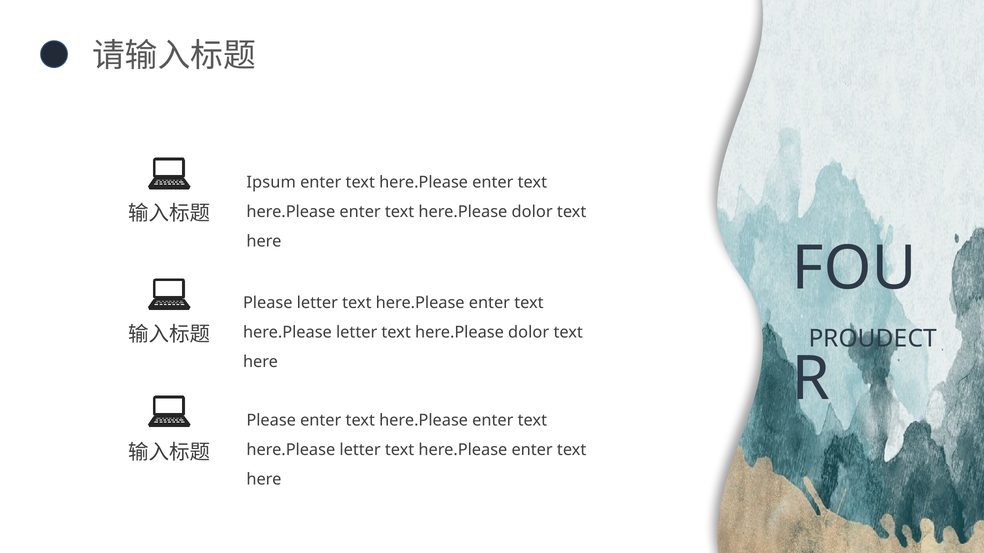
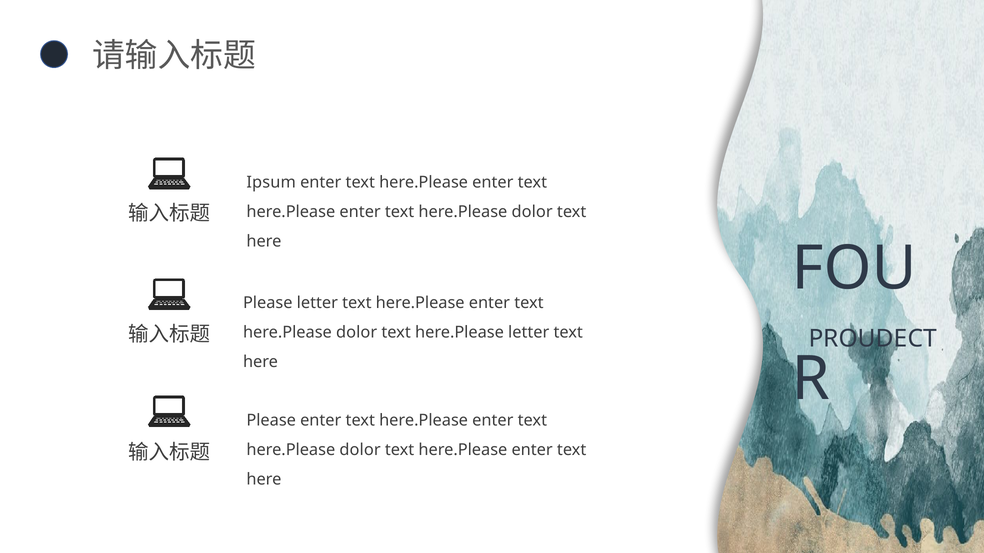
letter at (357, 333): letter -> dolor
dolor at (529, 333): dolor -> letter
letter at (360, 450): letter -> dolor
